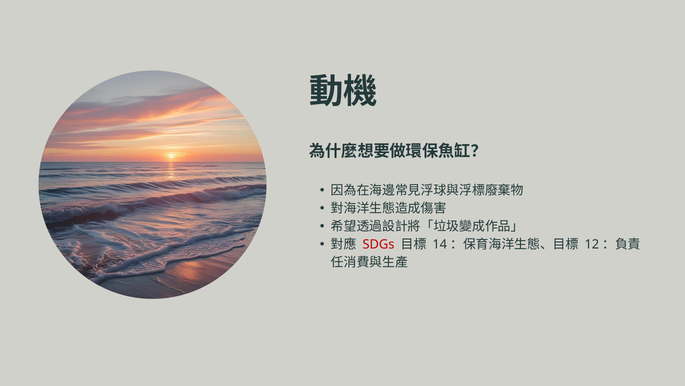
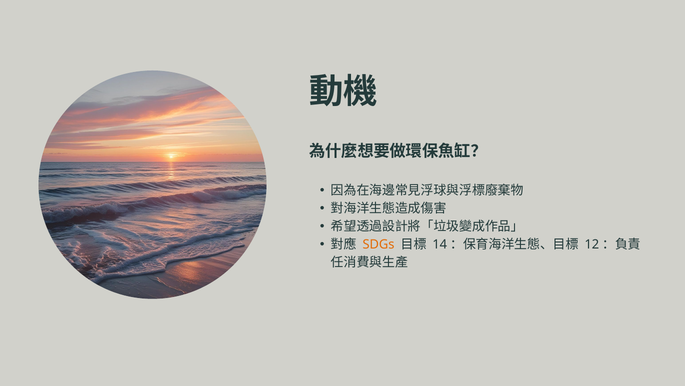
SDGs colour: red -> orange
